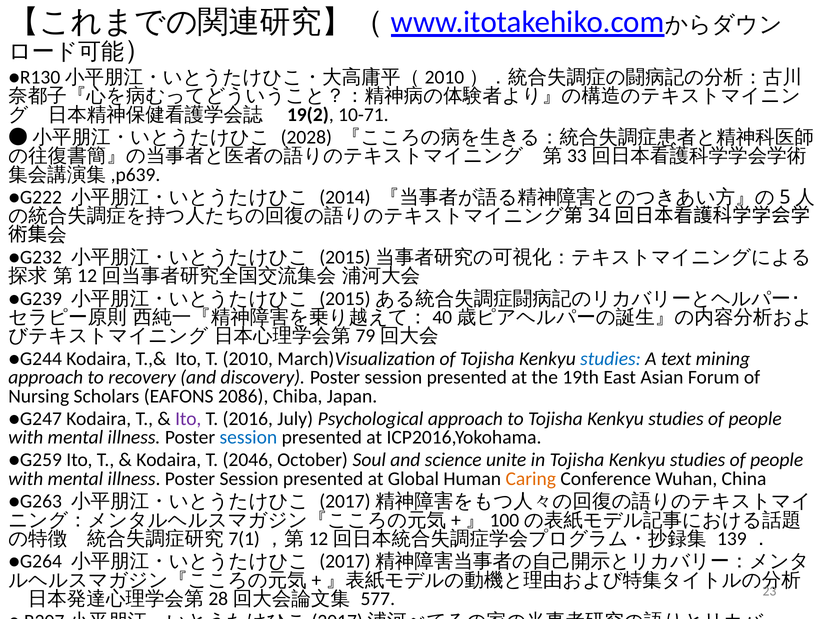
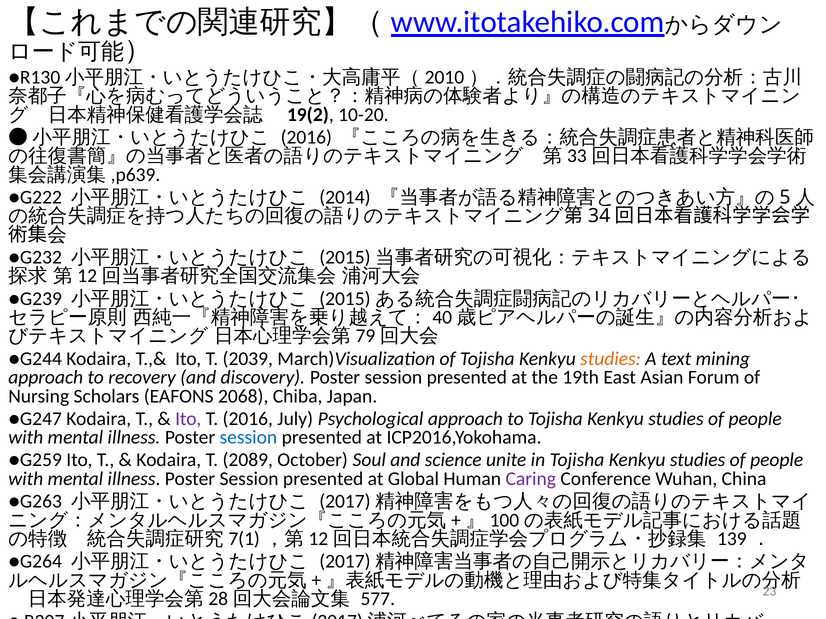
10-71: 10-71 -> 10-20
2028 at (306, 137): 2028 -> 2016
2010: 2010 -> 2039
studies at (611, 359) colour: blue -> orange
2086: 2086 -> 2068
2046: 2046 -> 2089
Caring colour: orange -> purple
